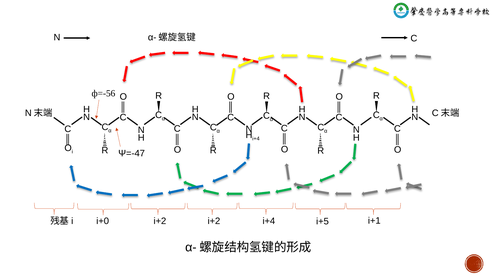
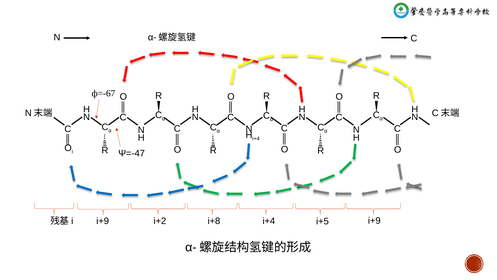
ф=-56: ф=-56 -> ф=-67
i+0 at (103, 221): i+0 -> i+9
i+2 i+2: i+2 -> i+8
i+5 i+1: i+1 -> i+9
